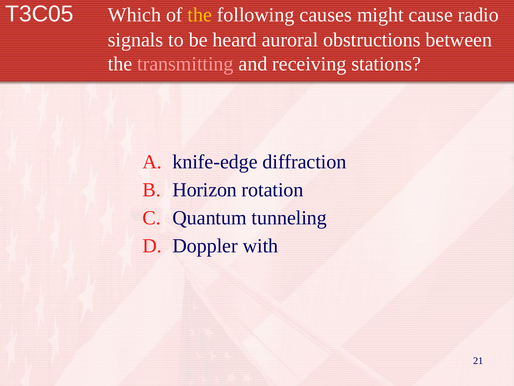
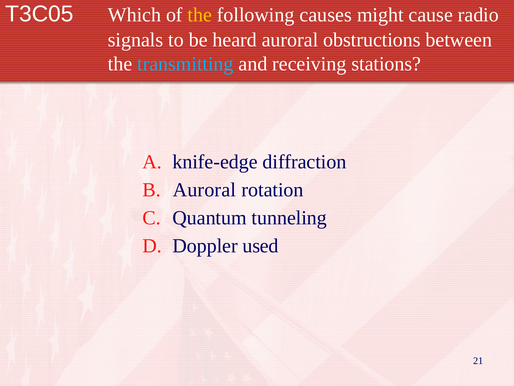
transmitting colour: pink -> light blue
Horizon at (205, 190): Horizon -> Auroral
with: with -> used
